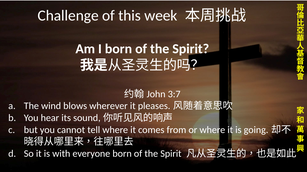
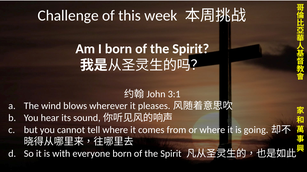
3:7: 3:7 -> 3:1
